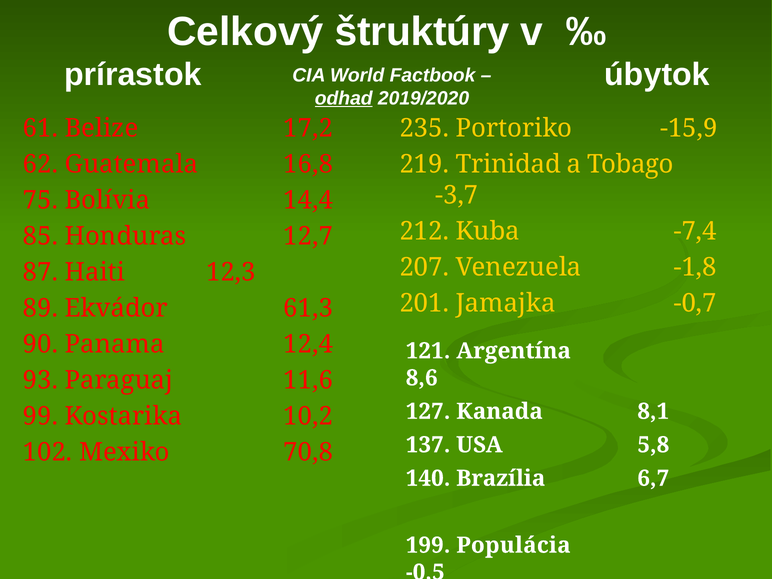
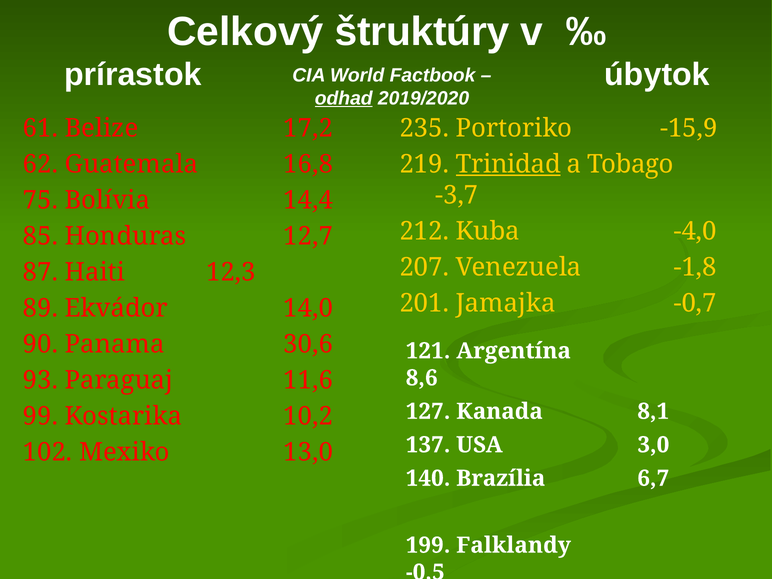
Trinidad underline: none -> present
-7,4: -7,4 -> -4,0
61,3: 61,3 -> 14,0
12,4: 12,4 -> 30,6
5,8: 5,8 -> 3,0
70,8: 70,8 -> 13,0
Populácia: Populácia -> Falklandy
